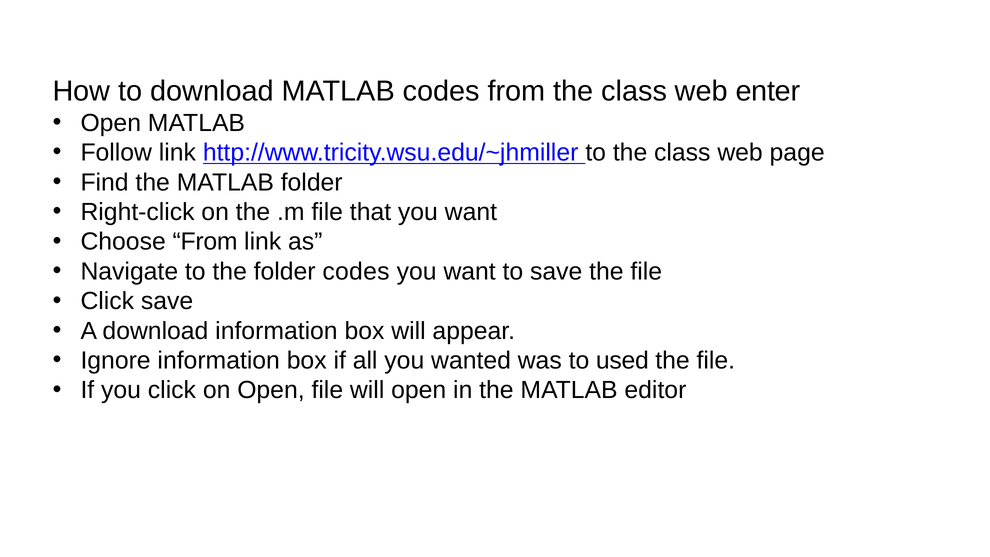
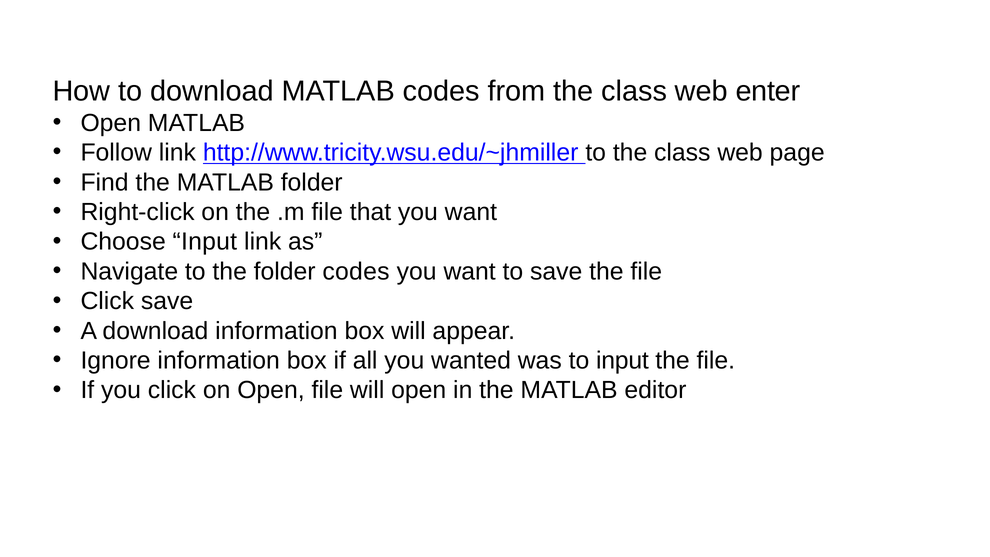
Choose From: From -> Input
to used: used -> input
